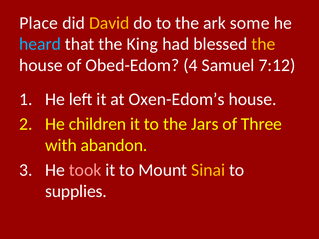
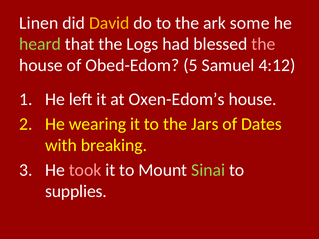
Place: Place -> Linen
heard colour: light blue -> light green
King: King -> Logs
the at (263, 44) colour: yellow -> pink
4: 4 -> 5
7:12: 7:12 -> 4:12
children: children -> wearing
Three: Three -> Dates
abandon: abandon -> breaking
Sinai colour: yellow -> light green
